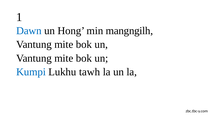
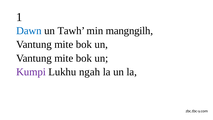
Hong: Hong -> Tawh
Kumpi colour: blue -> purple
tawh: tawh -> ngah
